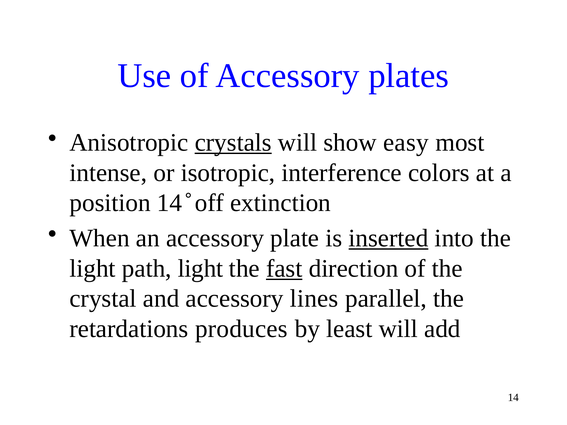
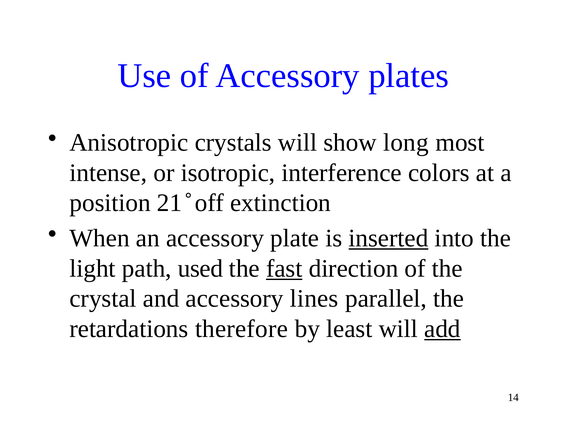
crystals underline: present -> none
easy: easy -> long
position 14: 14 -> 21
path light: light -> used
produces: produces -> therefore
add underline: none -> present
